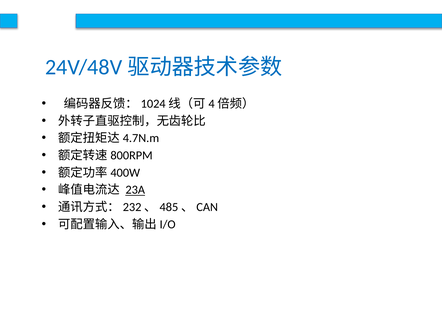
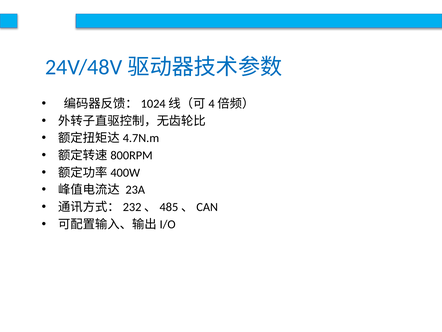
23A underline: present -> none
